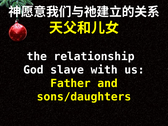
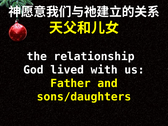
slave: slave -> lived
